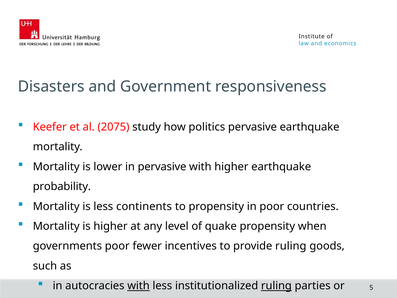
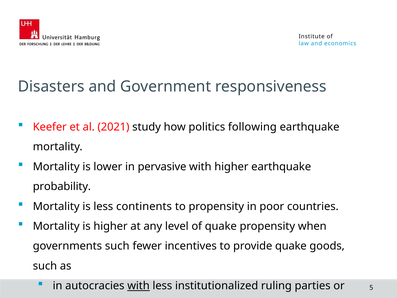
2075: 2075 -> 2021
politics pervasive: pervasive -> following
governments poor: poor -> such
provide ruling: ruling -> quake
ruling at (276, 286) underline: present -> none
